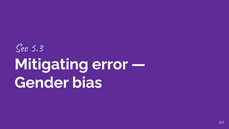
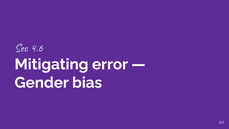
5.3: 5.3 -> 4.6
